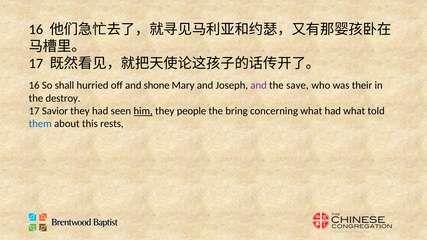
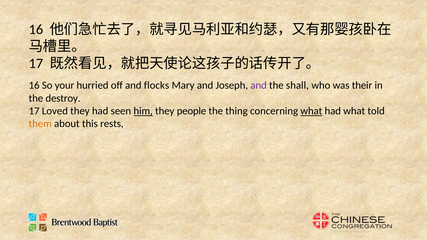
shall: shall -> your
shone: shone -> flocks
save: save -> shall
Savior: Savior -> Loved
bring: bring -> thing
what at (311, 111) underline: none -> present
them colour: blue -> orange
